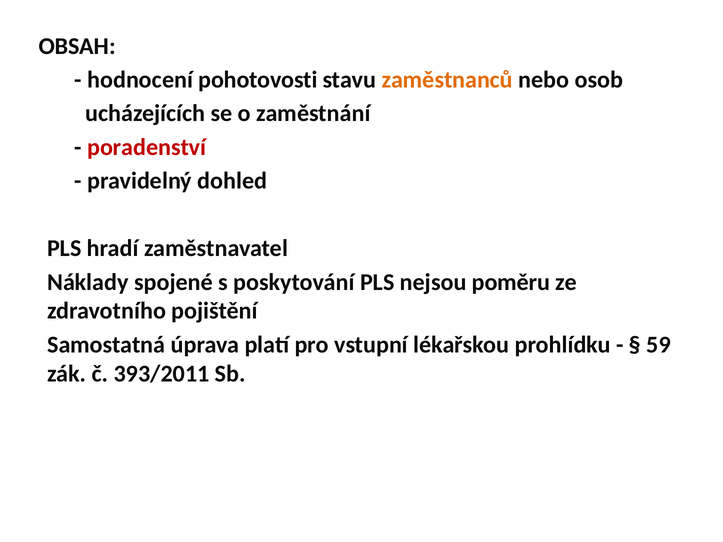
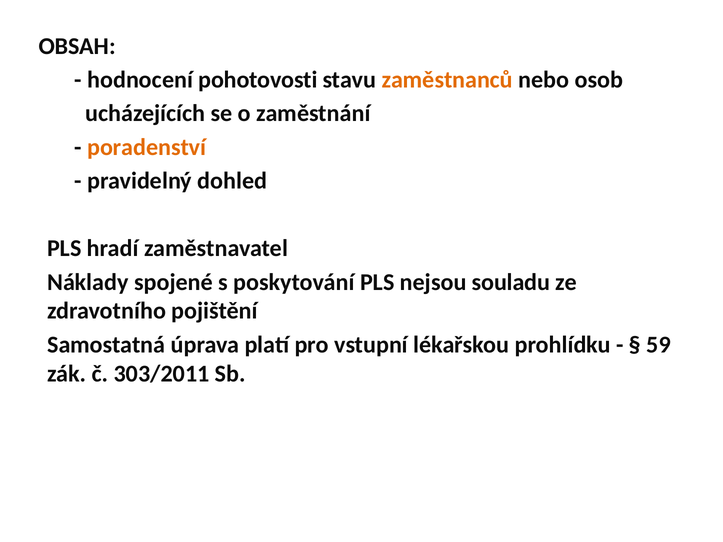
poradenství colour: red -> orange
poměru: poměru -> souladu
393/2011: 393/2011 -> 303/2011
